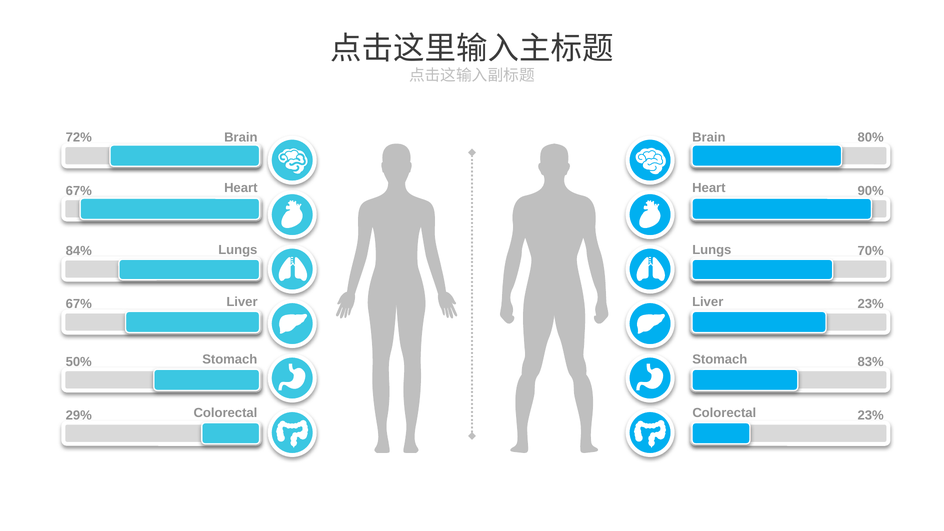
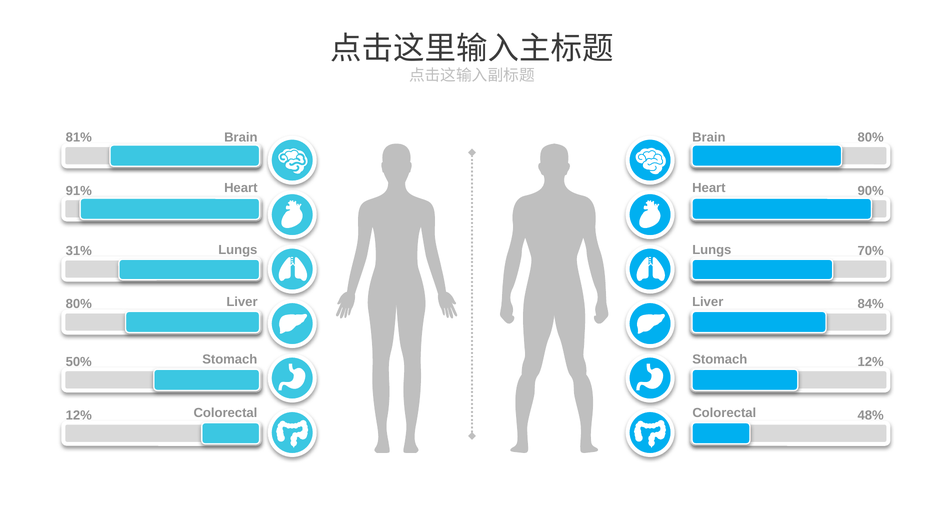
72%: 72% -> 81%
67% at (79, 191): 67% -> 91%
84%: 84% -> 31%
23% at (871, 304): 23% -> 84%
67% at (79, 304): 67% -> 80%
83% at (871, 362): 83% -> 12%
23% at (871, 415): 23% -> 48%
29% at (79, 415): 29% -> 12%
